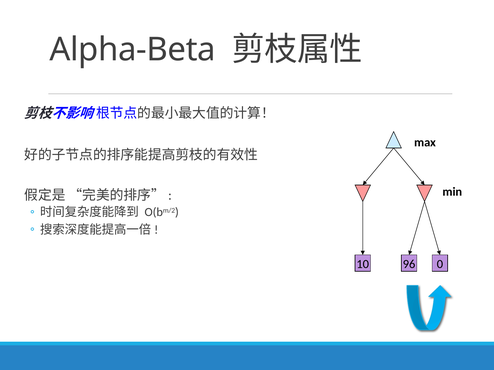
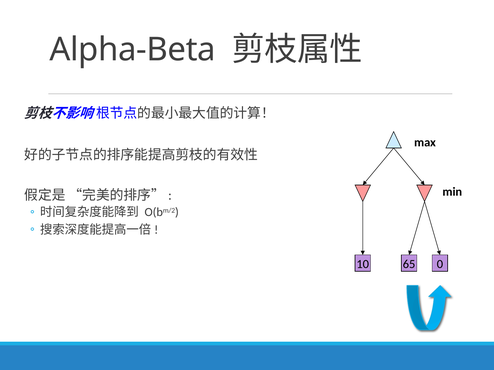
96: 96 -> 65
